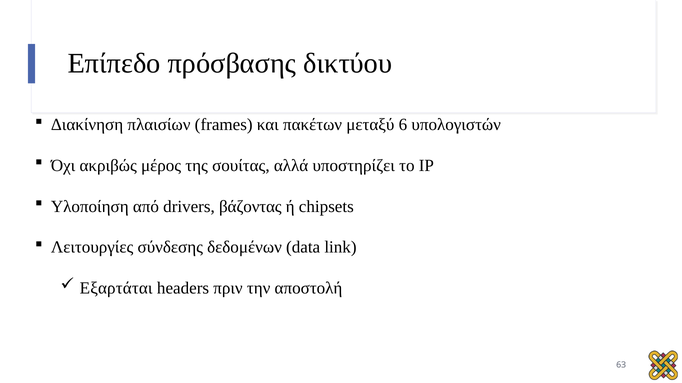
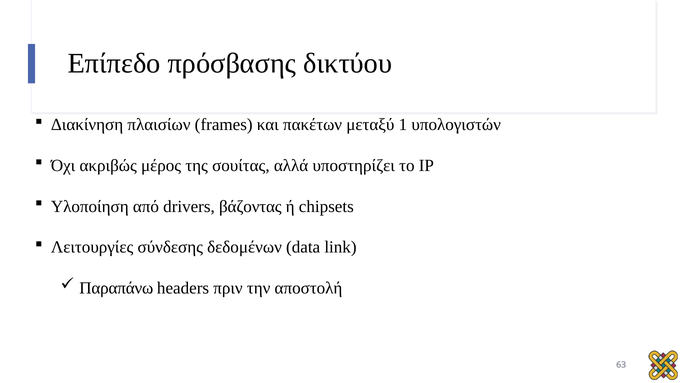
6: 6 -> 1
Εξαρτάται: Εξαρτάται -> Παραπάνω
